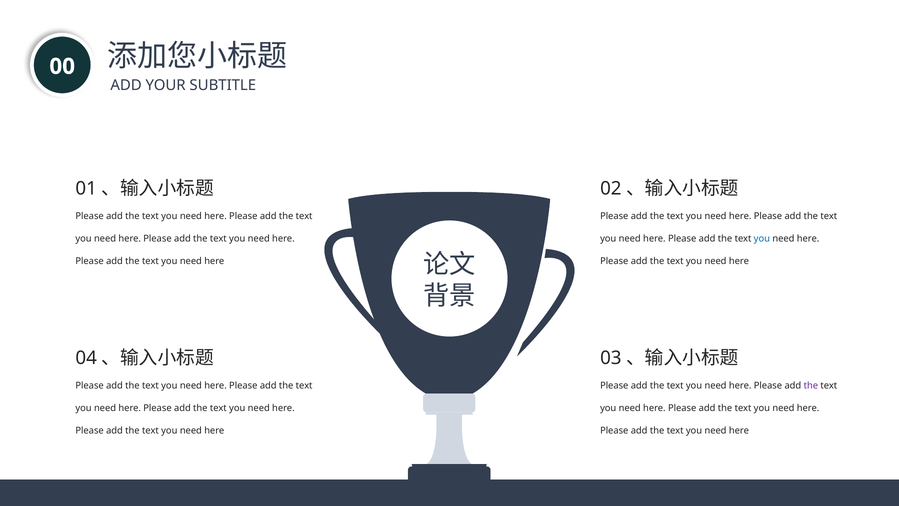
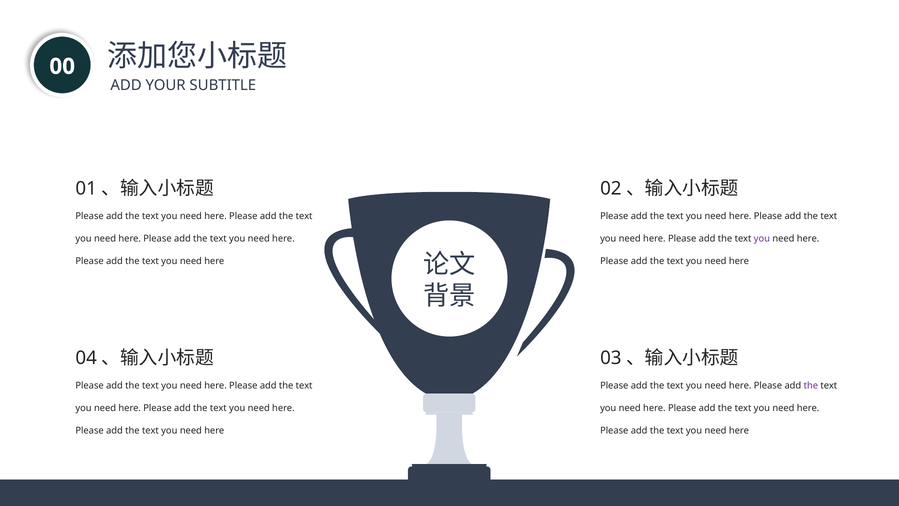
you at (762, 239) colour: blue -> purple
